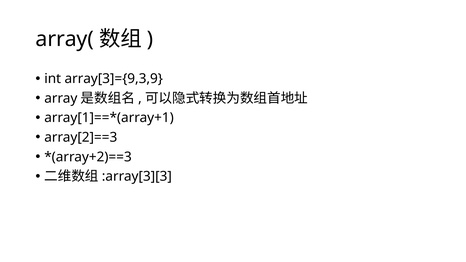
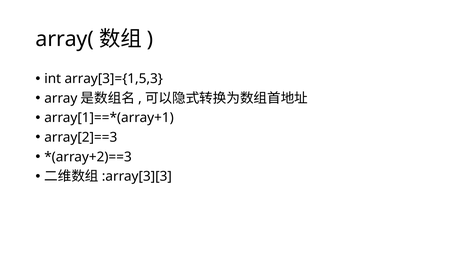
array[3]={9,3,9: array[3]={9,3,9 -> array[3]={1,5,3
